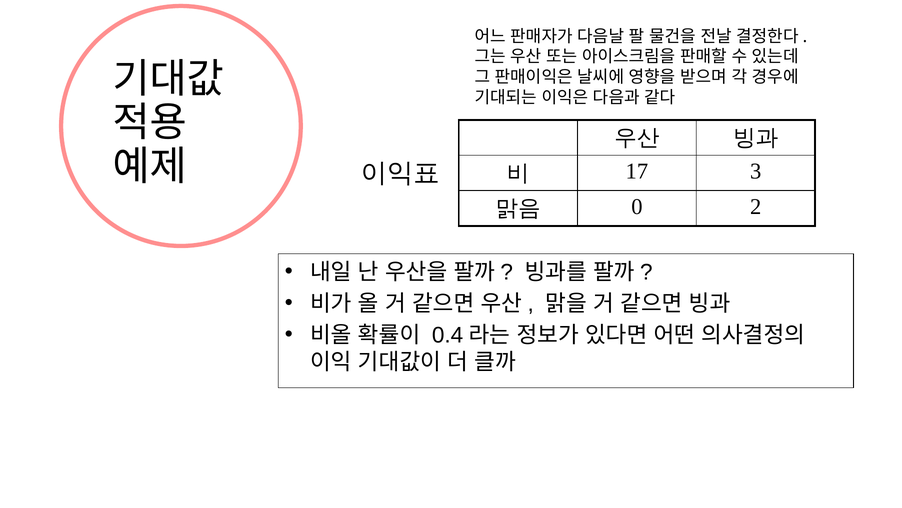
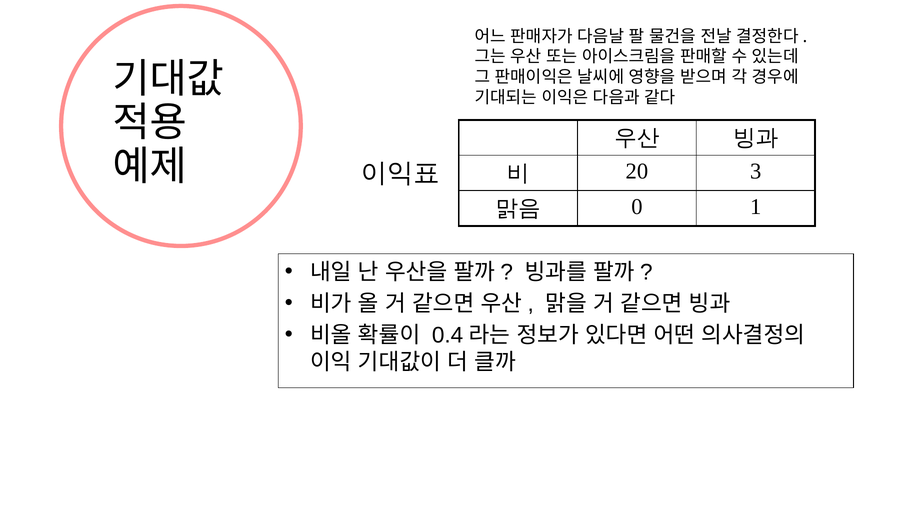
17: 17 -> 20
2: 2 -> 1
